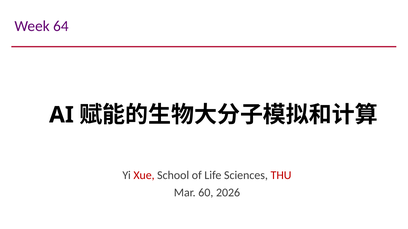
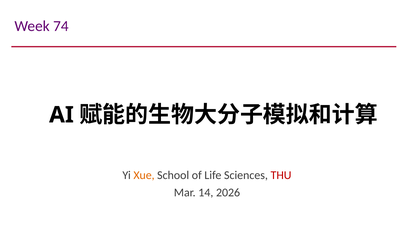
64: 64 -> 74
Xue colour: red -> orange
60: 60 -> 14
